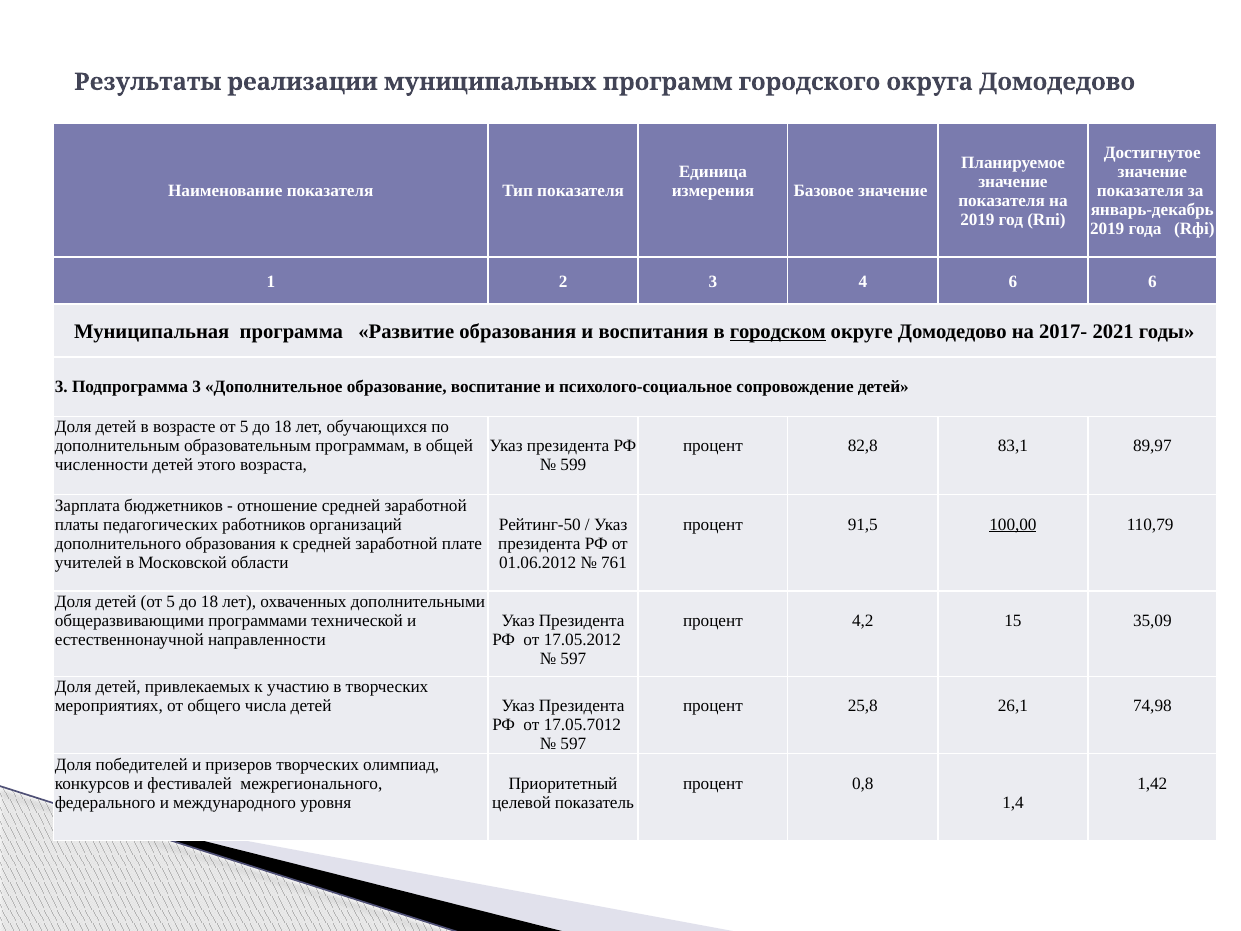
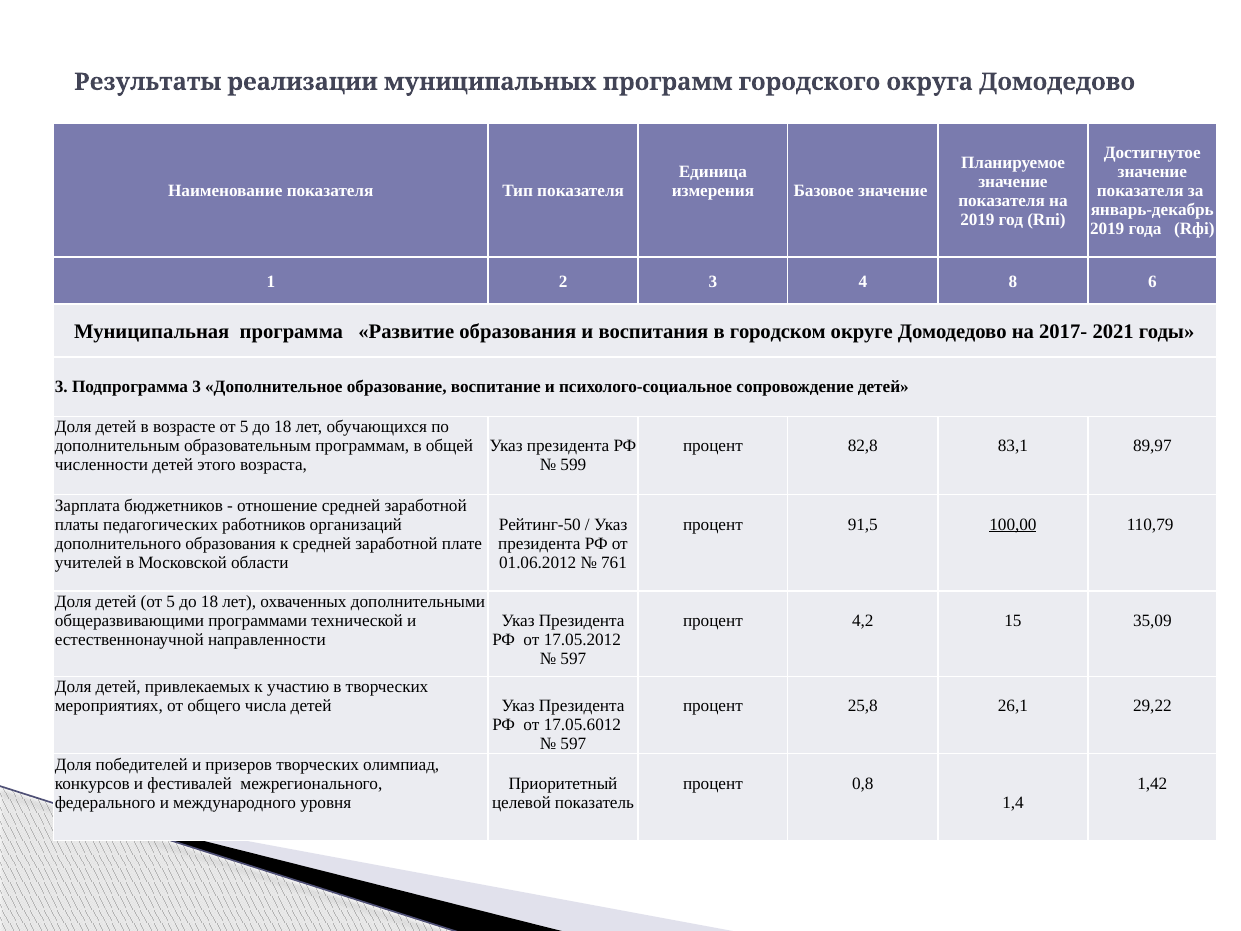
4 6: 6 -> 8
городском underline: present -> none
74,98: 74,98 -> 29,22
17.05.7012: 17.05.7012 -> 17.05.6012
